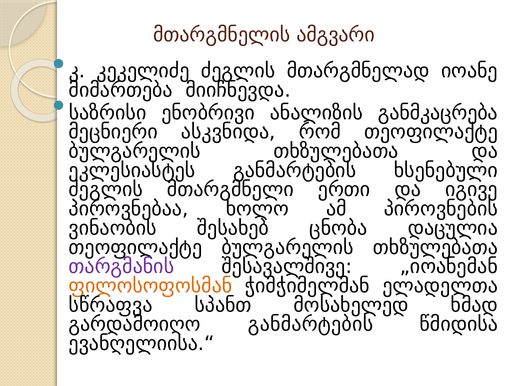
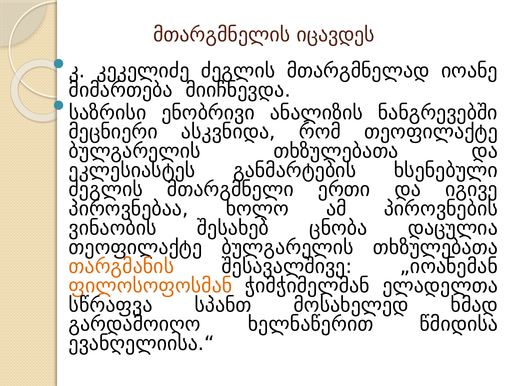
ამგვარი: ამგვარი -> იცავდეს
განმკაცრება: განმკაცრება -> ნანგრევებში
თარგმანის colour: purple -> orange
გარდამოიღო განმარტების: განმარტების -> ხელნაწერით
